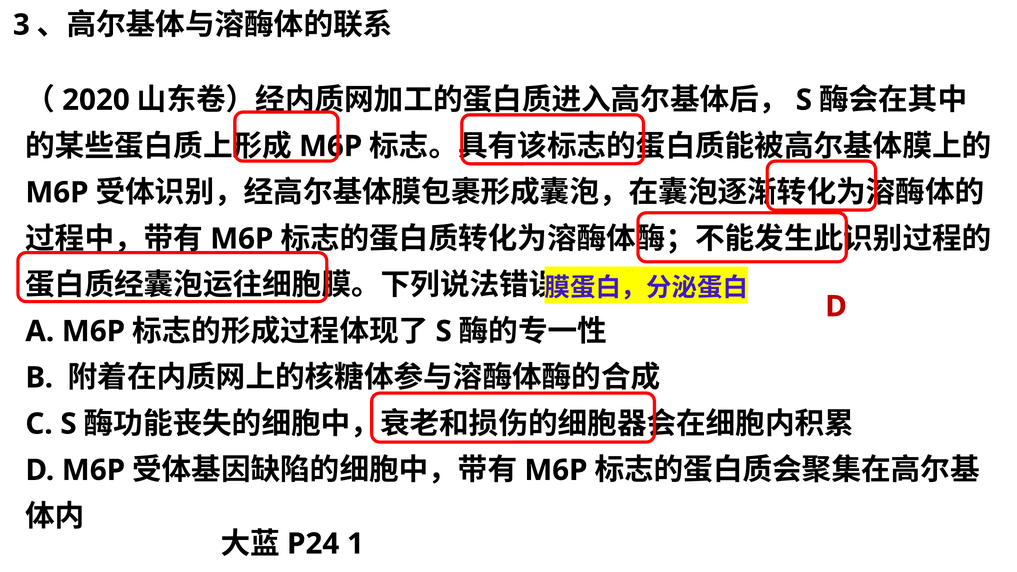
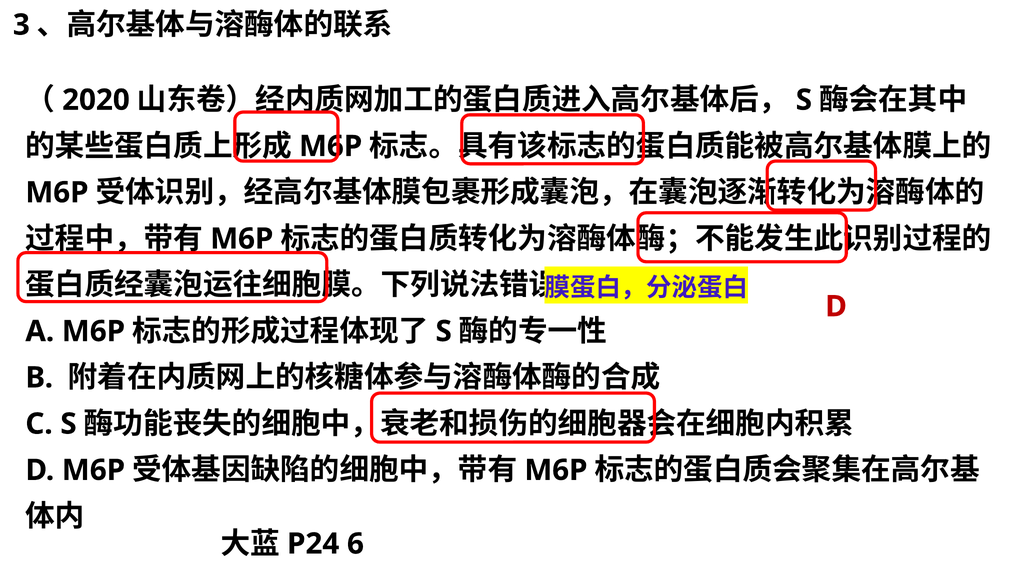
1: 1 -> 6
